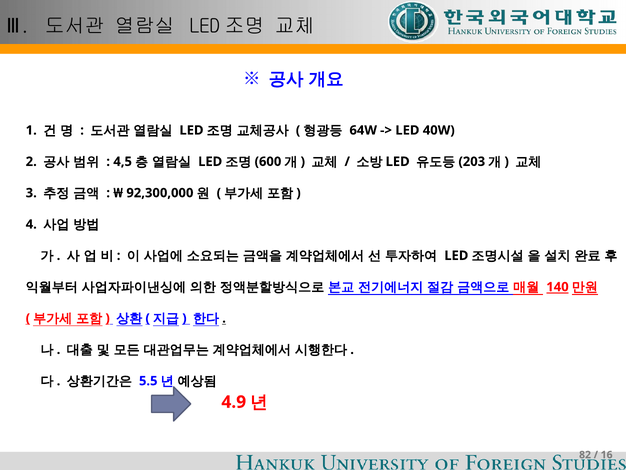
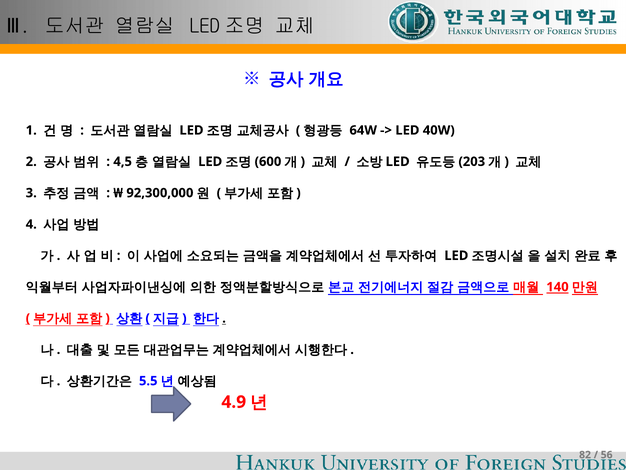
16: 16 -> 56
